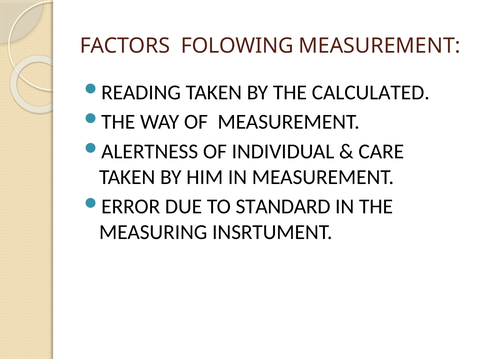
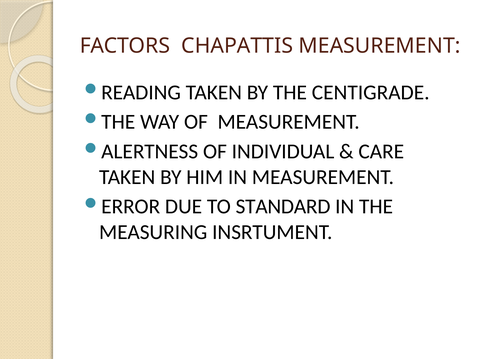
FOLOWING: FOLOWING -> CHAPATTIS
CALCULATED: CALCULATED -> CENTIGRADE
